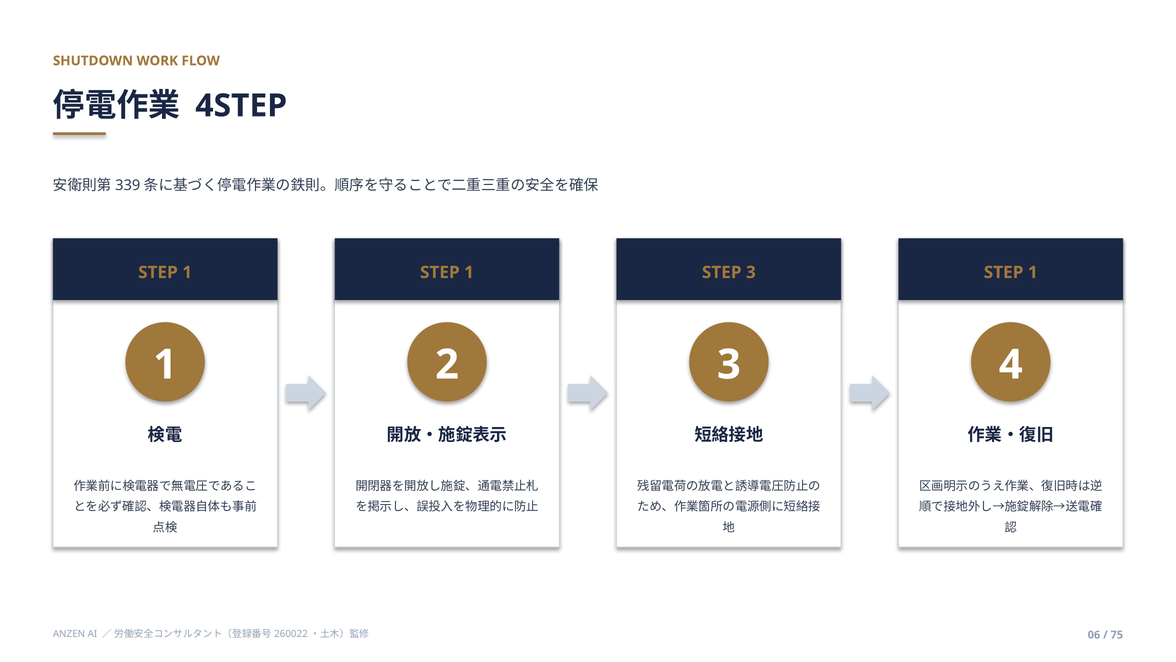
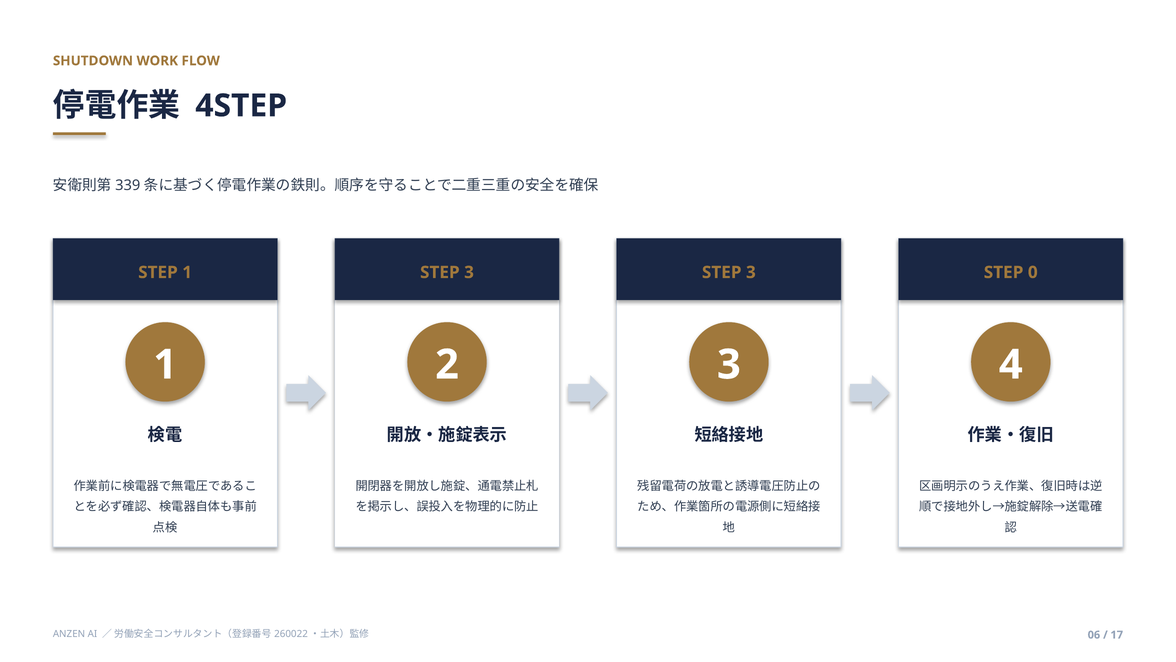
1 at (469, 272): 1 -> 3
1 at (1033, 272): 1 -> 0
75: 75 -> 17
